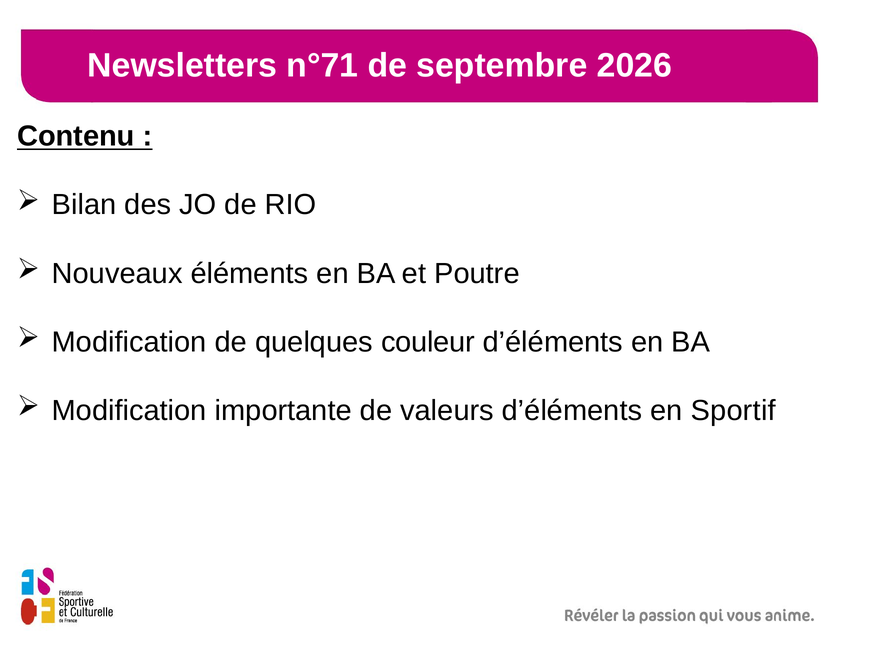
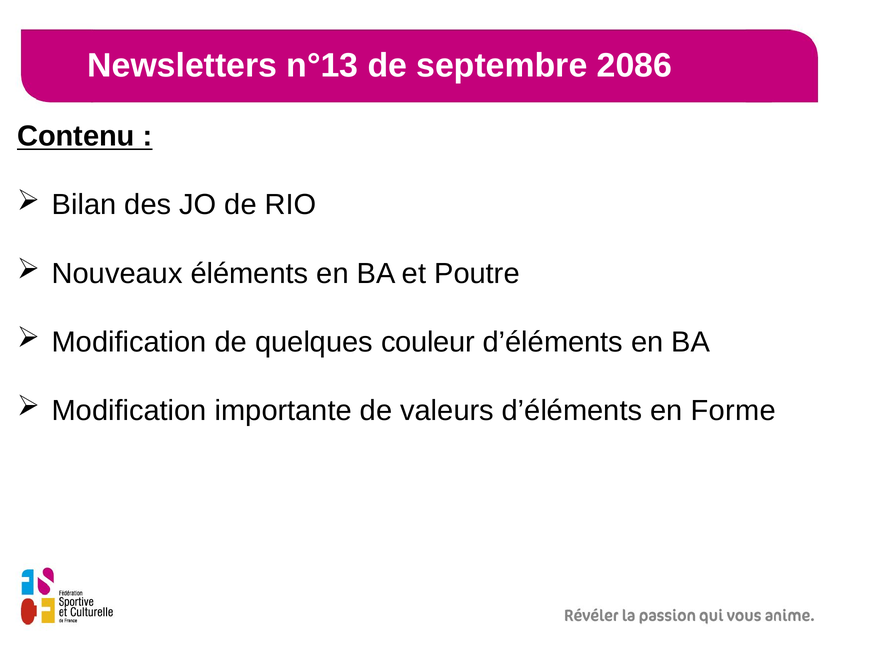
n°71: n°71 -> n°13
2026: 2026 -> 2086
Sportif: Sportif -> Forme
